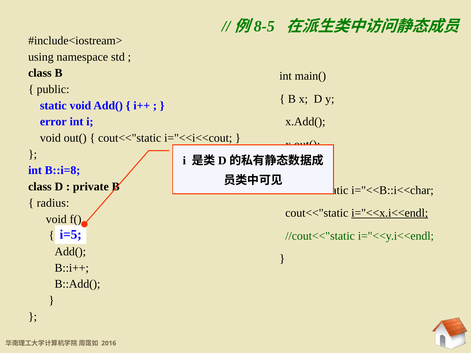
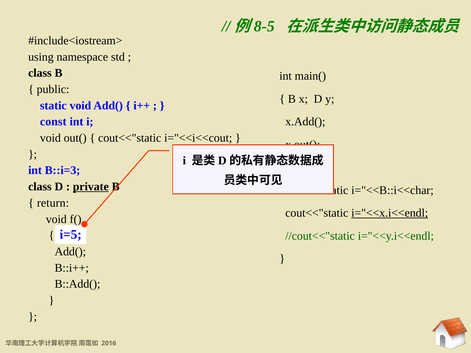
error: error -> const
B::i=8: B::i=8 -> B::i=3
private underline: none -> present
radius: radius -> return
